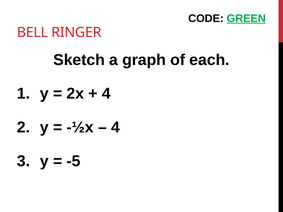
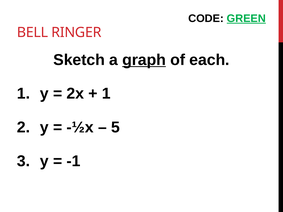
graph underline: none -> present
4 at (106, 94): 4 -> 1
4 at (115, 128): 4 -> 5
-5: -5 -> -1
